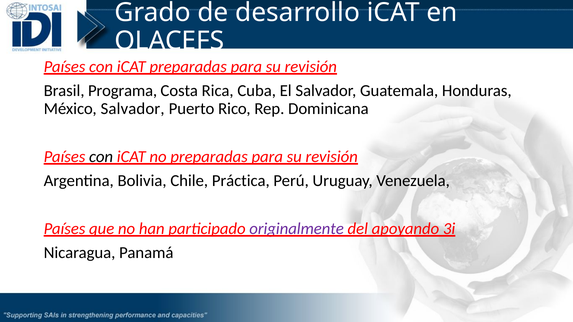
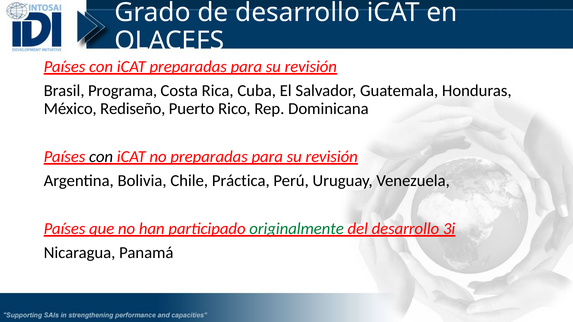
México Salvador: Salvador -> Rediseño
originalmente colour: purple -> green
del apoyando: apoyando -> desarrollo
